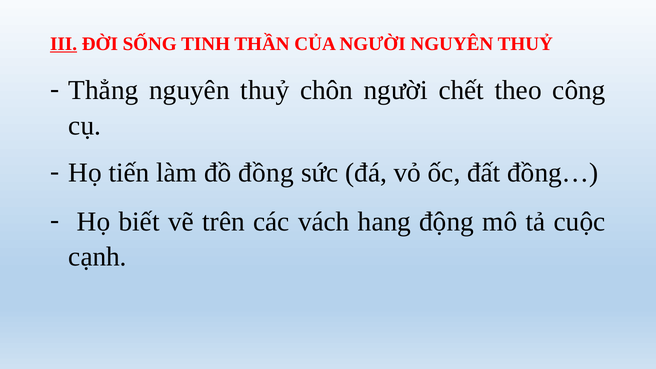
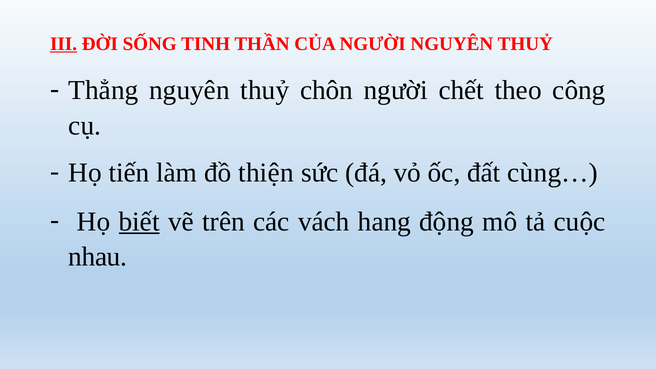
đồng: đồng -> thiện
đồng…: đồng… -> cùng…
biết underline: none -> present
cạnh: cạnh -> nhau
